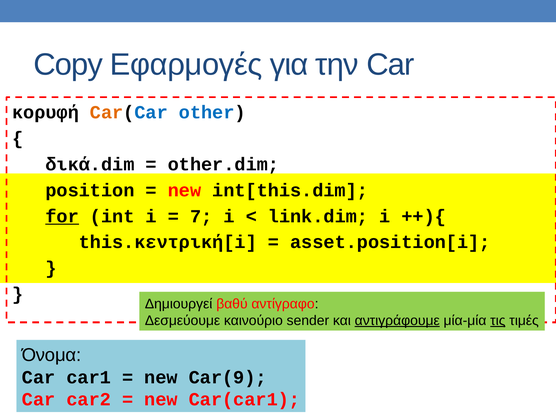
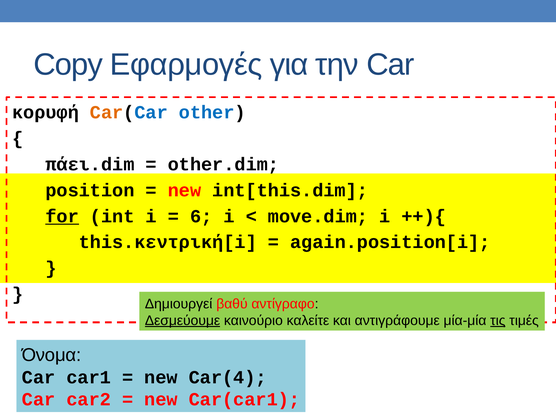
δικά.dim: δικά.dim -> πάει.dim
7: 7 -> 6
link.dim: link.dim -> move.dim
asset.position[i: asset.position[i -> again.position[i
Δεσμεύουμε underline: none -> present
sender: sender -> καλείτε
αντιγράφουμε underline: present -> none
Car(9: Car(9 -> Car(4
